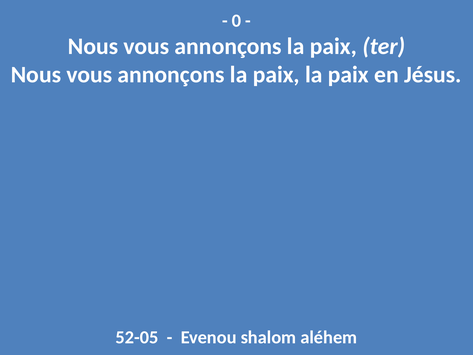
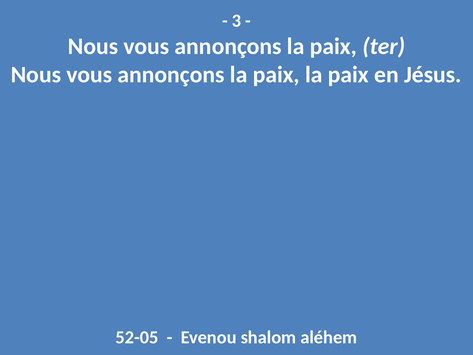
0: 0 -> 3
